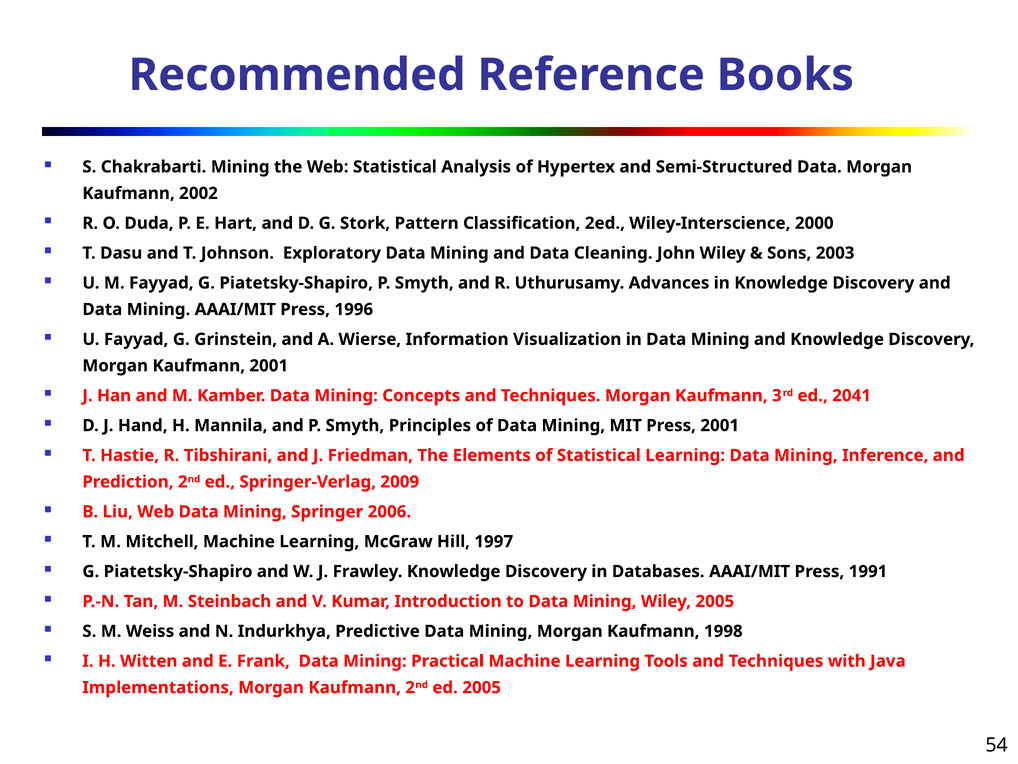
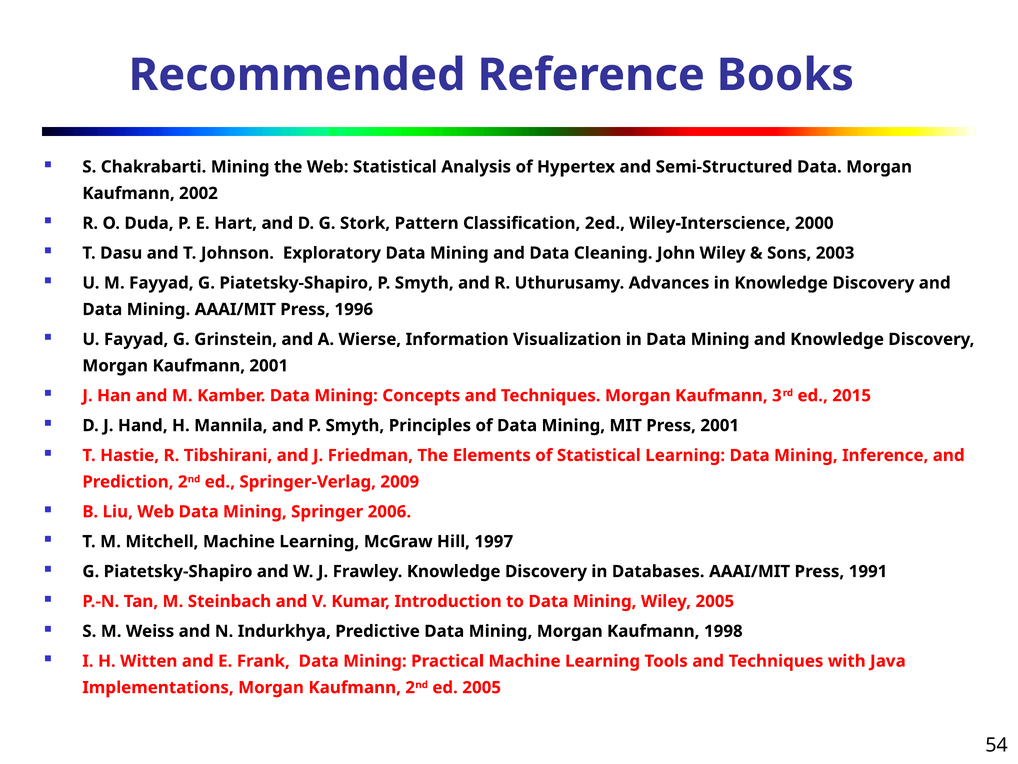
2041: 2041 -> 2015
